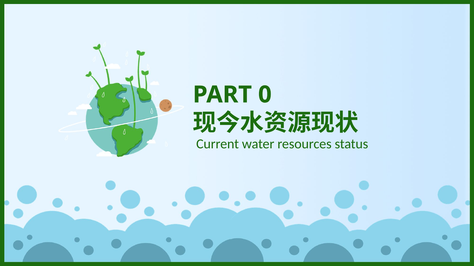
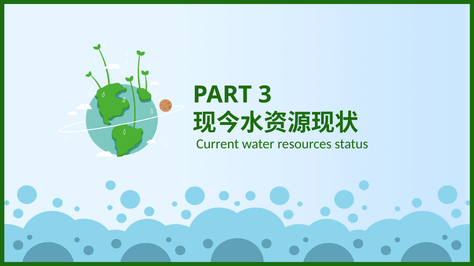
0: 0 -> 3
